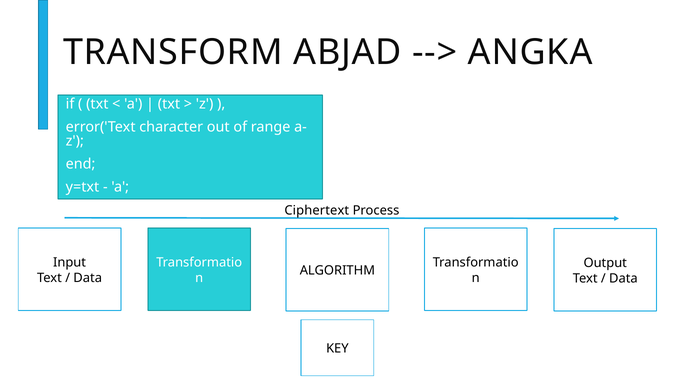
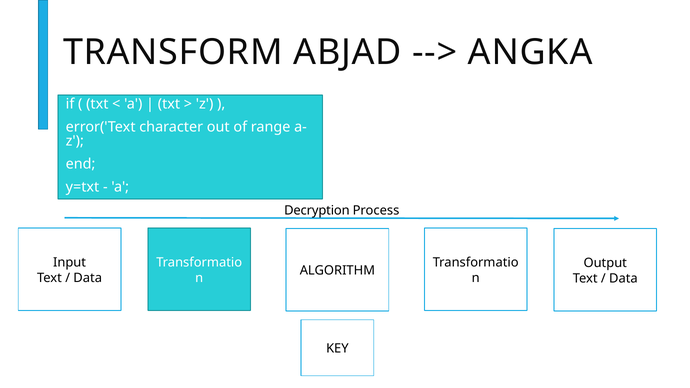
Ciphertext: Ciphertext -> Decryption
